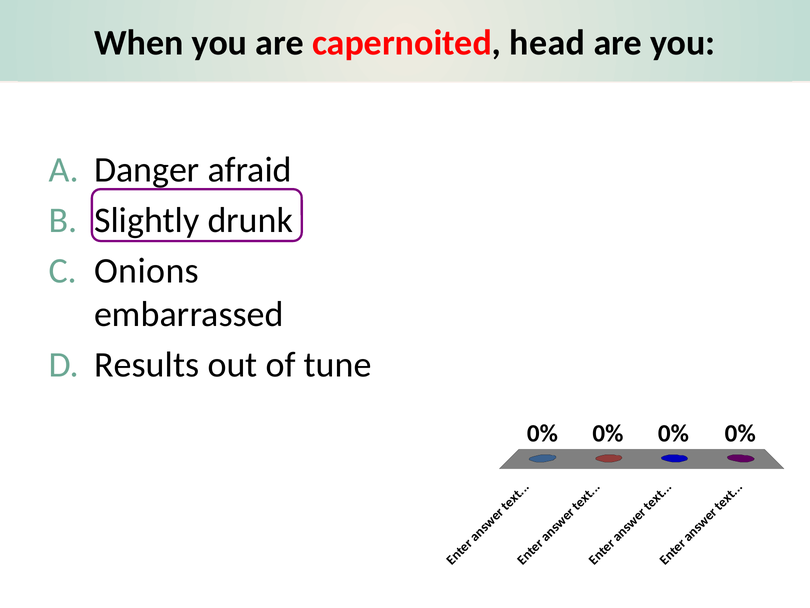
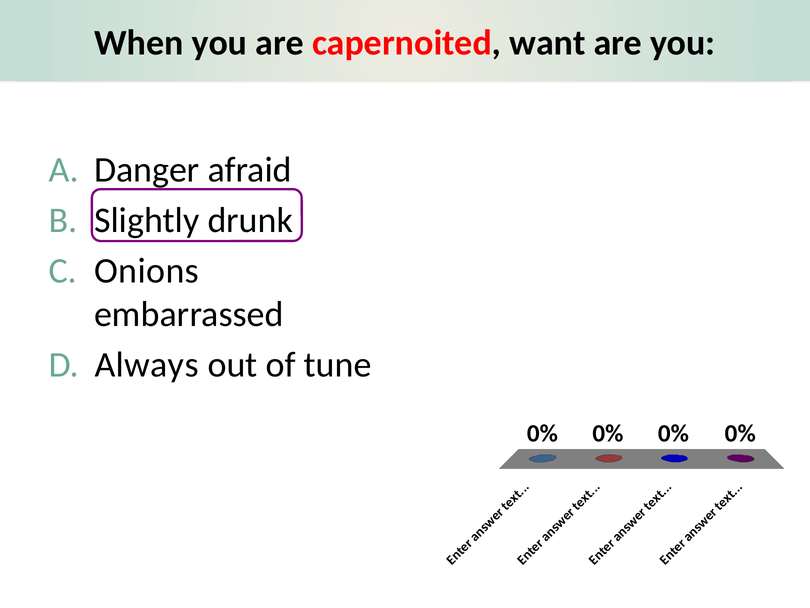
head: head -> want
Results: Results -> Always
